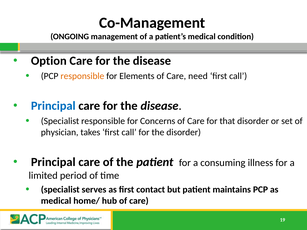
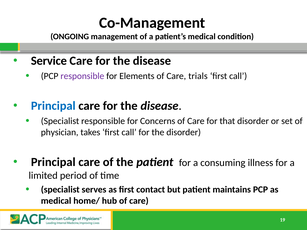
Option: Option -> Service
responsible at (82, 76) colour: orange -> purple
need: need -> trials
